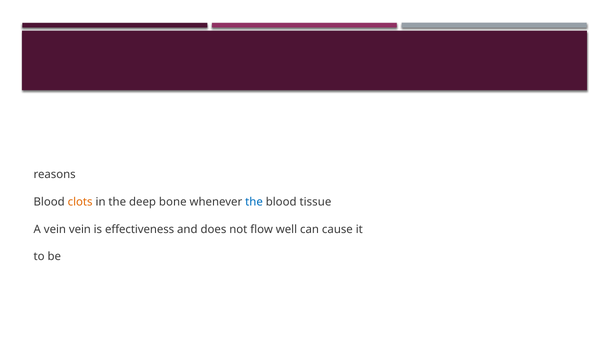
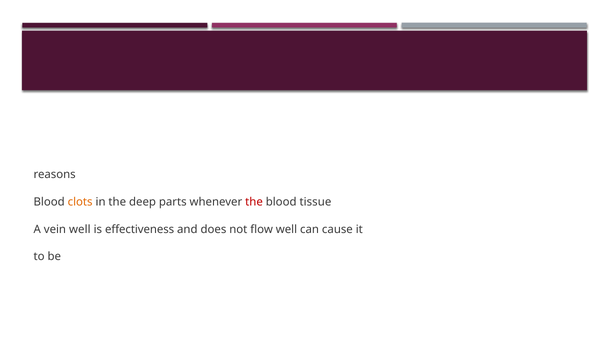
bone: bone -> parts
the at (254, 202) colour: blue -> red
vein vein: vein -> well
